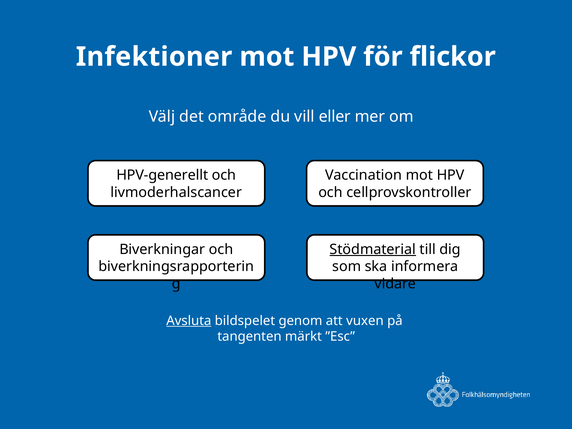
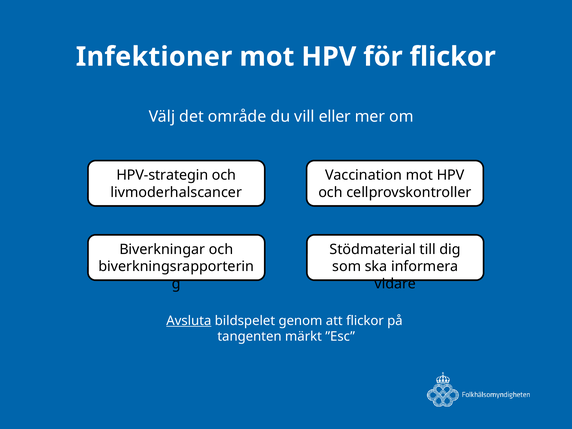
HPV-generellt: HPV-generellt -> HPV-strategin
Stödmaterial underline: present -> none
att vuxen: vuxen -> flickor
